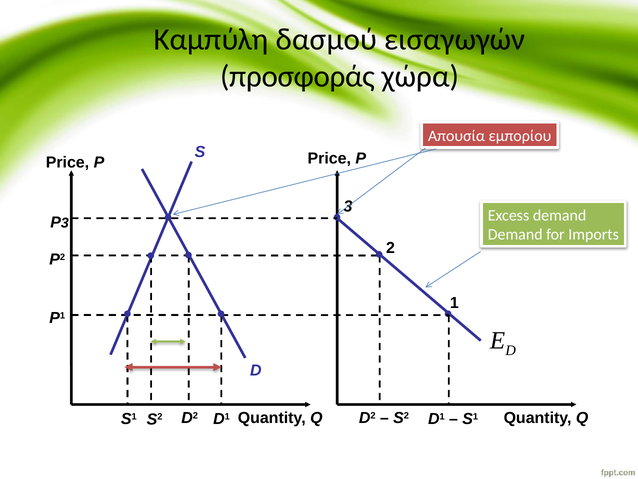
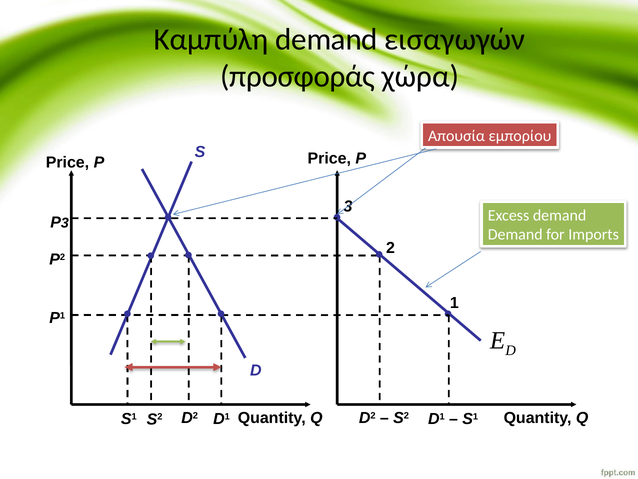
Καμπύλη δασμού: δασμού -> demand
